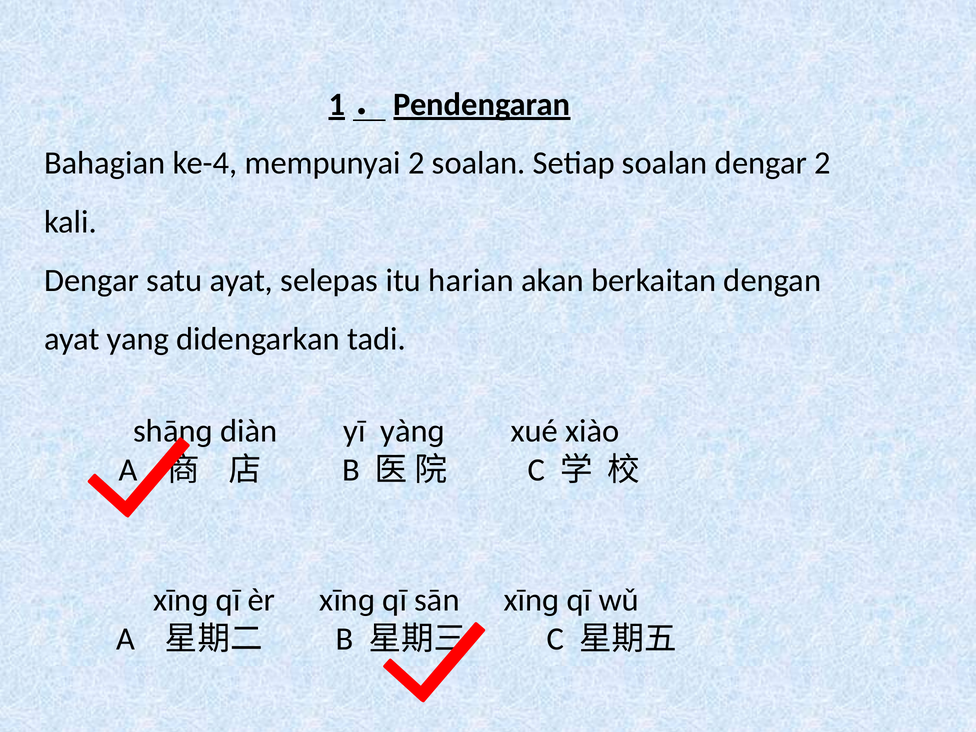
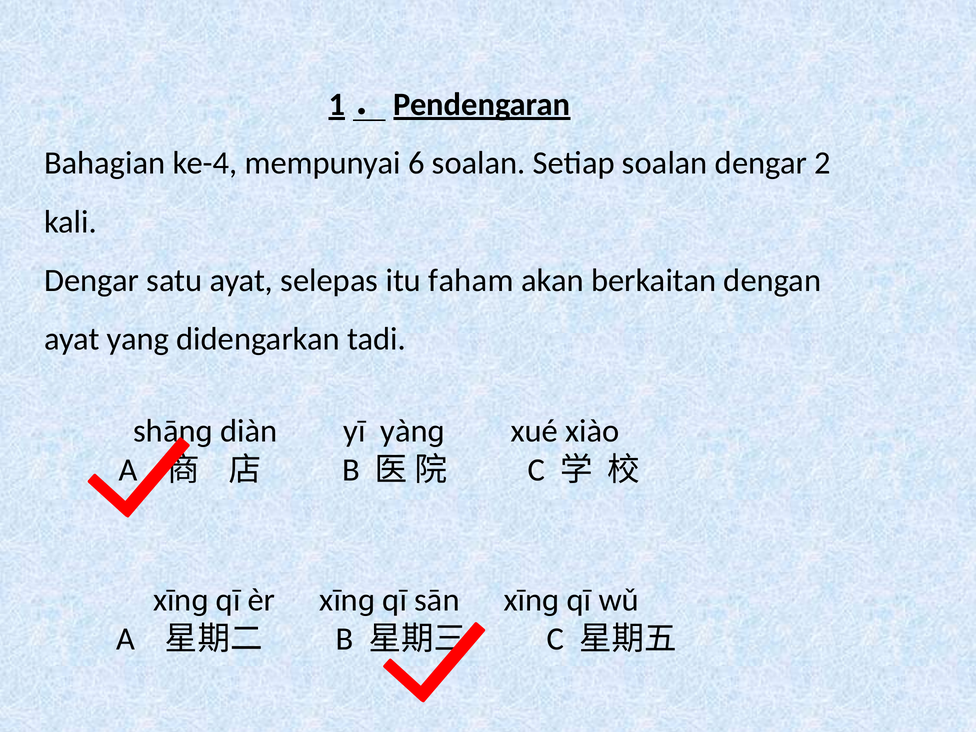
mempunyai 2: 2 -> 6
harian: harian -> faham
